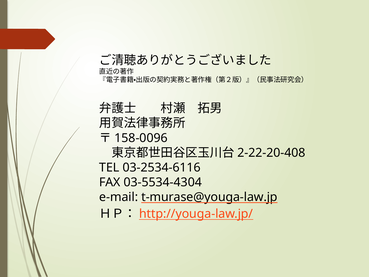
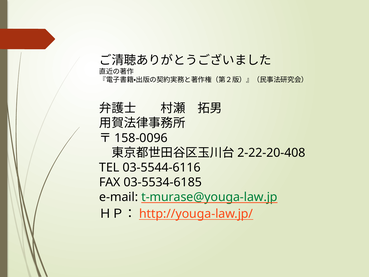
03-2534-6116: 03-2534-6116 -> 03-5544-6116
03-5534-4304: 03-5534-4304 -> 03-5534-6185
t-murase@youga-law.jp colour: black -> green
